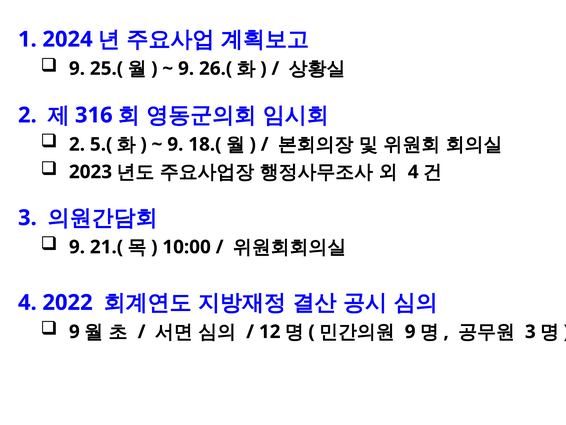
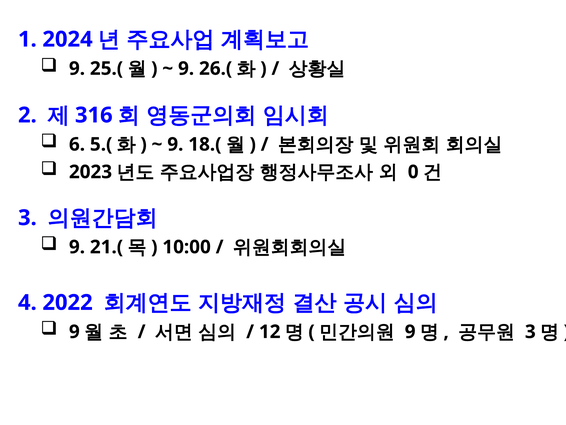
2 at (77, 144): 2 -> 6
4 at (413, 172): 4 -> 0
